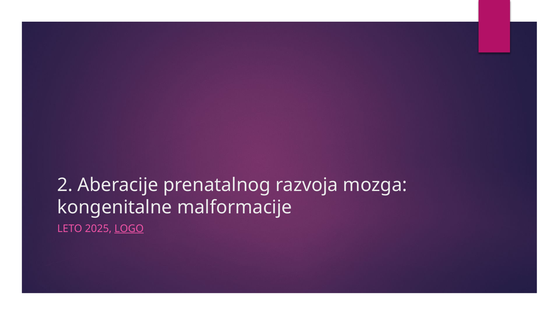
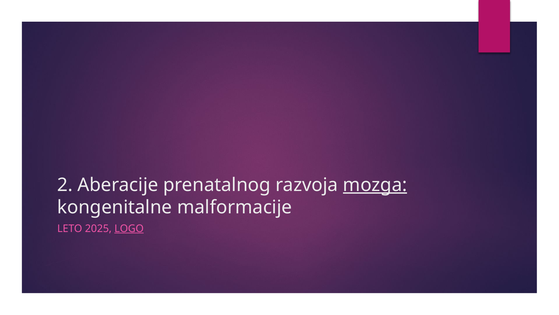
mozga underline: none -> present
